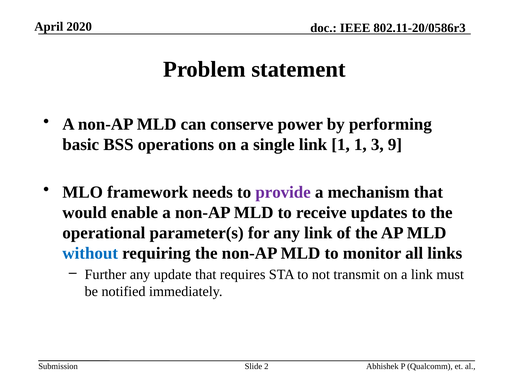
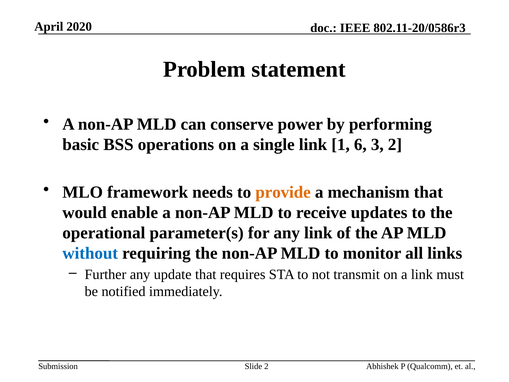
1 1: 1 -> 6
3 9: 9 -> 2
provide colour: purple -> orange
